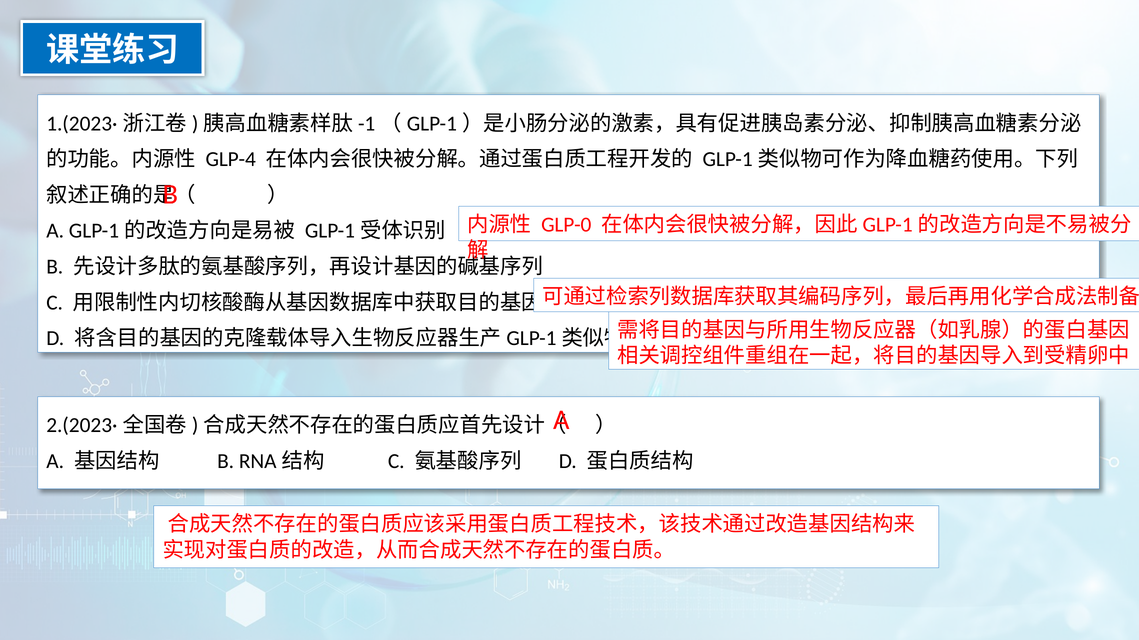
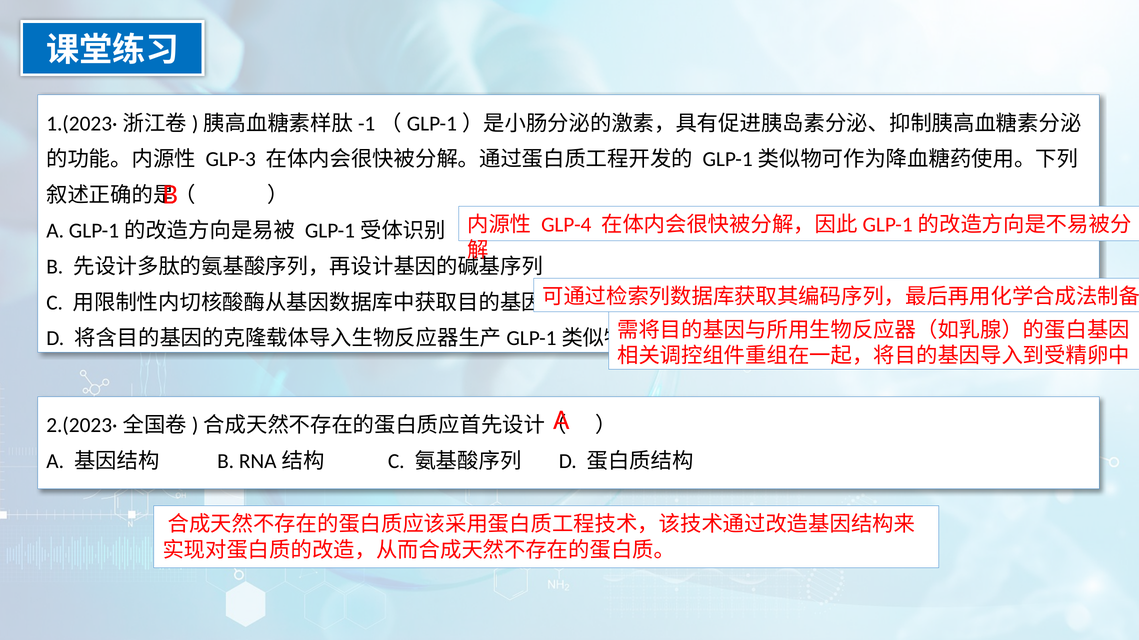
GLP-4: GLP-4 -> GLP-3
GLP-0: GLP-0 -> GLP-4
